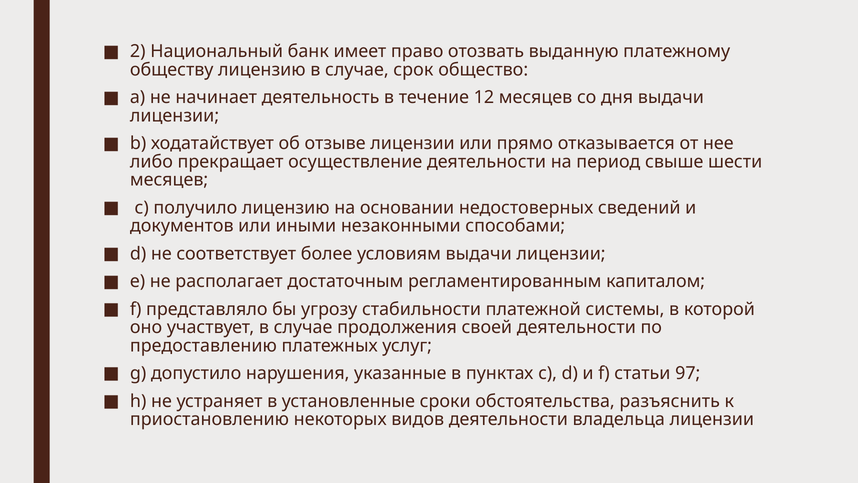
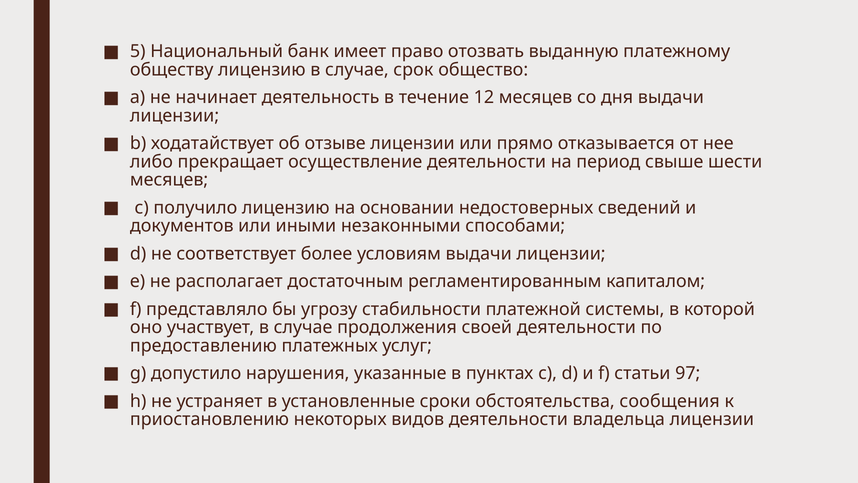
2: 2 -> 5
разъяснить: разъяснить -> сообщения
